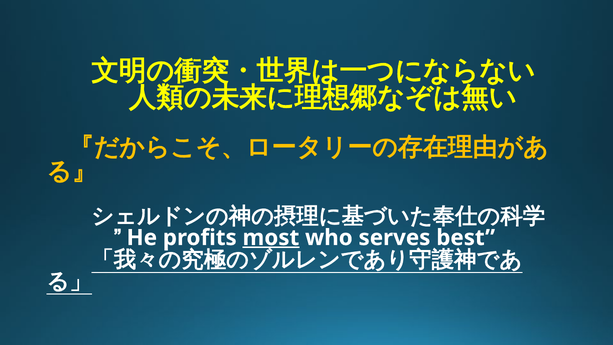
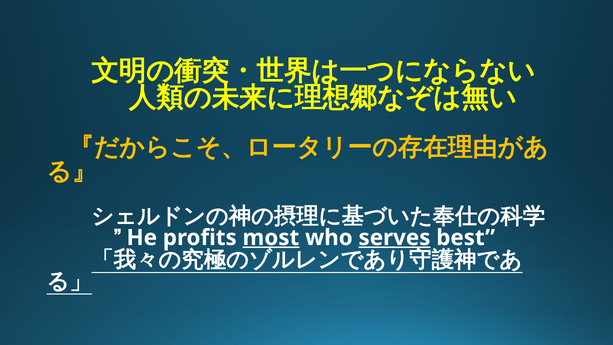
serves underline: none -> present
